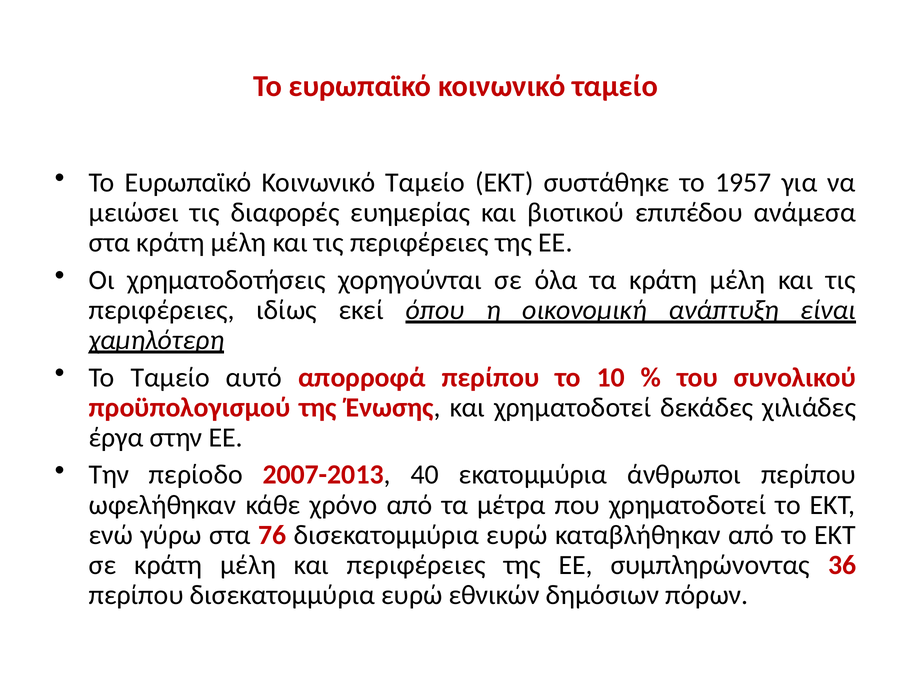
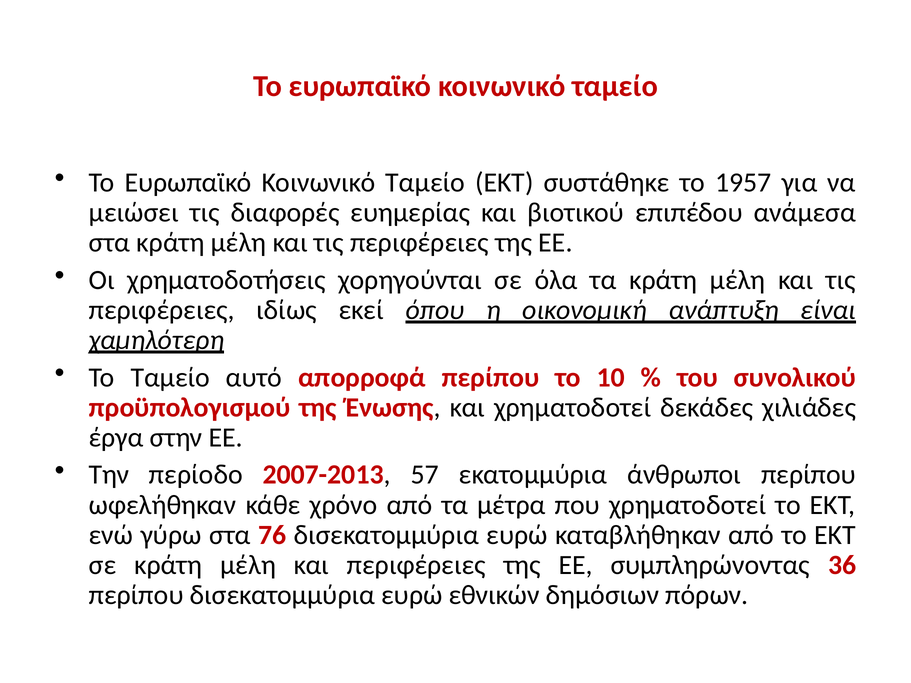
40: 40 -> 57
